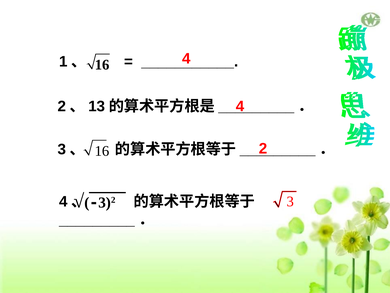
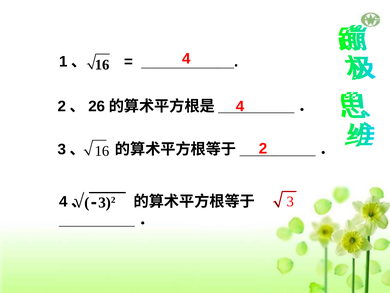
13: 13 -> 26
